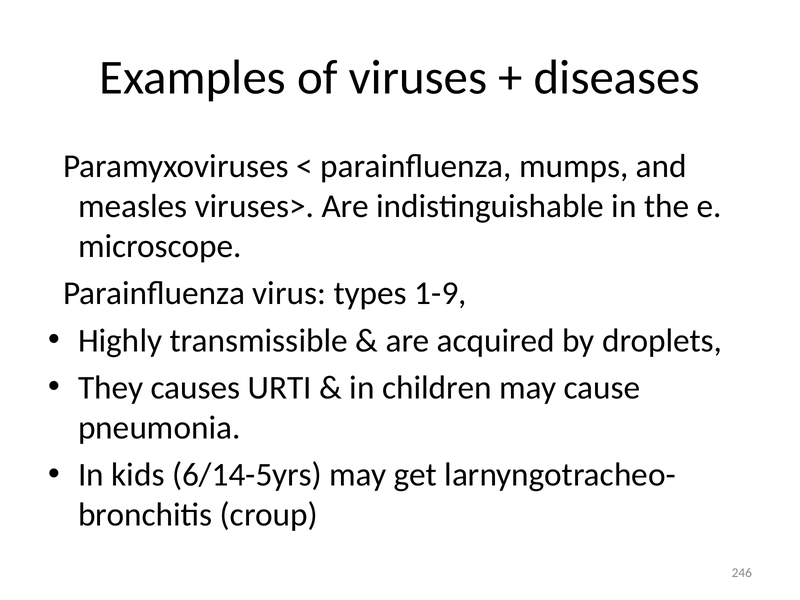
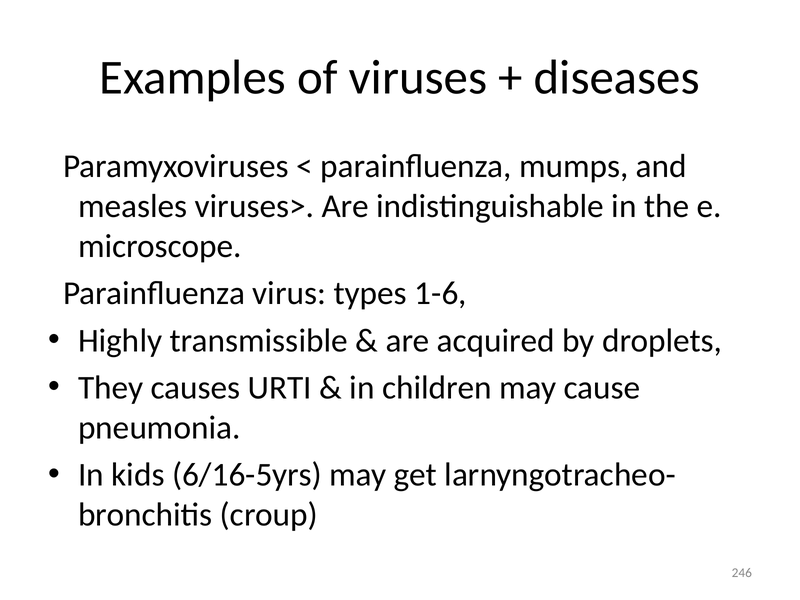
1-9: 1-9 -> 1-6
6/14-5yrs: 6/14-5yrs -> 6/16-5yrs
